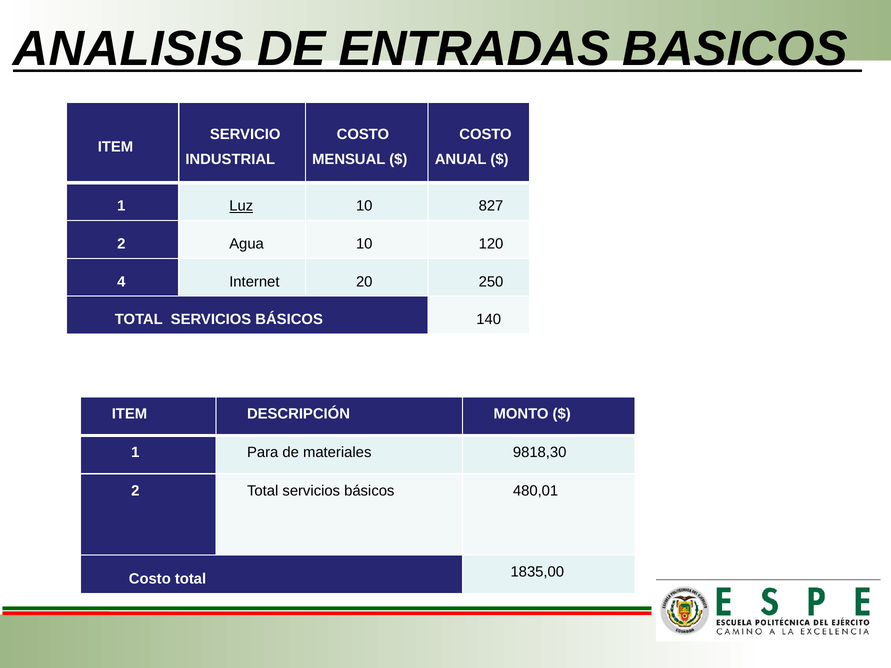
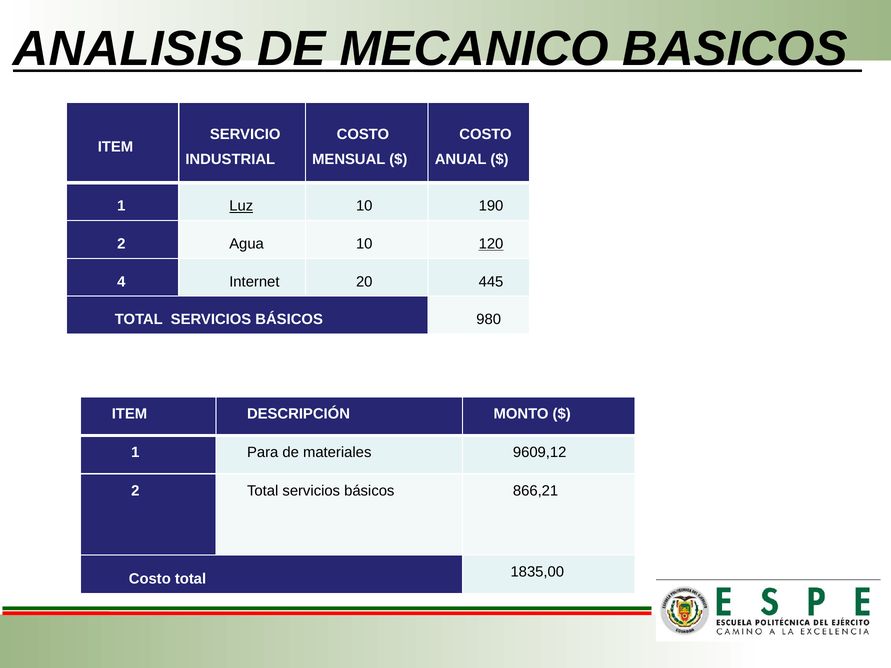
ENTRADAS: ENTRADAS -> MECANICO
827: 827 -> 190
120 underline: none -> present
250: 250 -> 445
140: 140 -> 980
9818,30: 9818,30 -> 9609,12
480,01: 480,01 -> 866,21
